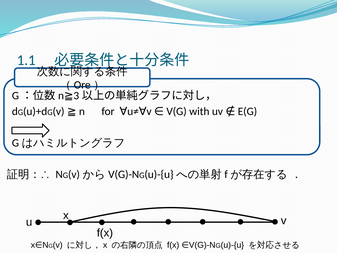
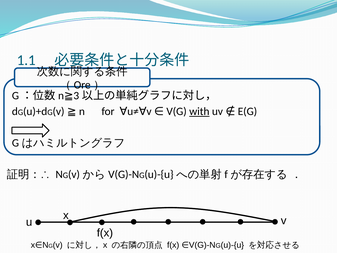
with underline: none -> present
